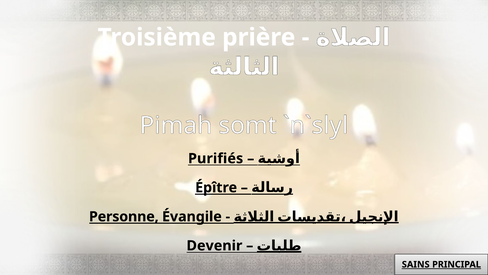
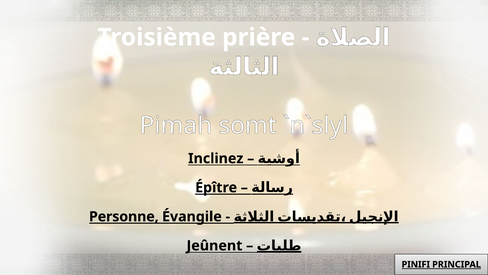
Purifiés: Purifiés -> Inclinez
Devenir: Devenir -> Jeûnent
SAINS: SAINS -> PINIFI
